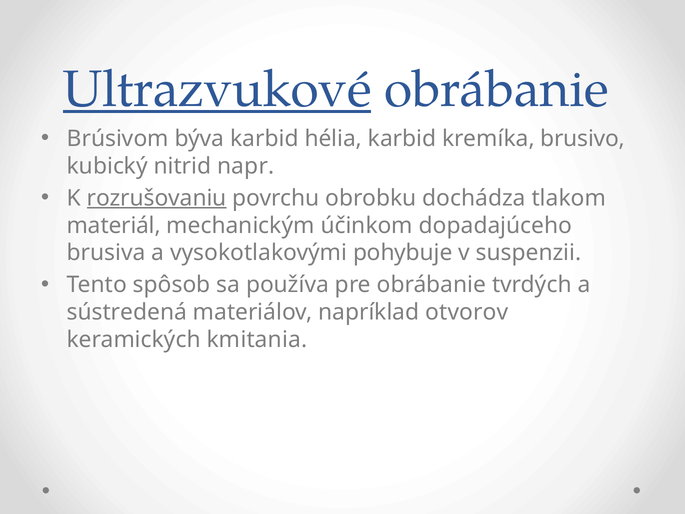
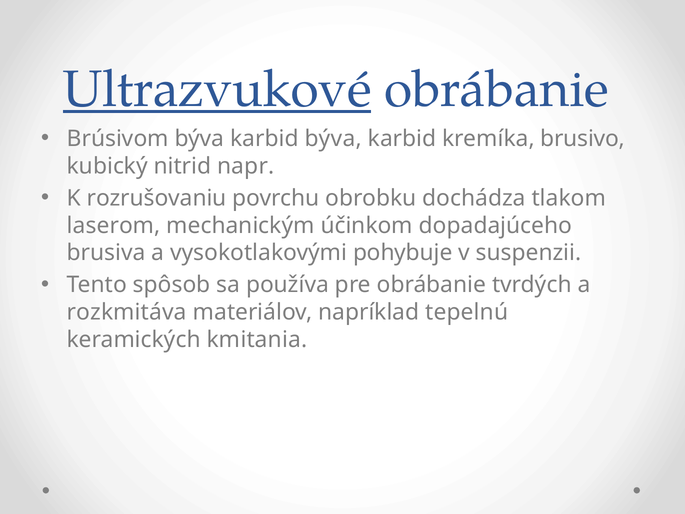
karbid hélia: hélia -> býva
rozrušovaniu underline: present -> none
materiál: materiál -> laserom
sústredená: sústredená -> rozkmitáva
otvorov: otvorov -> tepelnú
